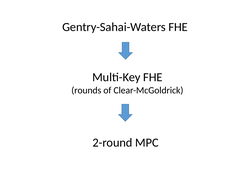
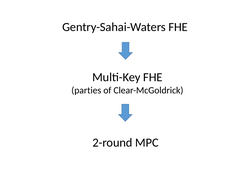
rounds: rounds -> parties
